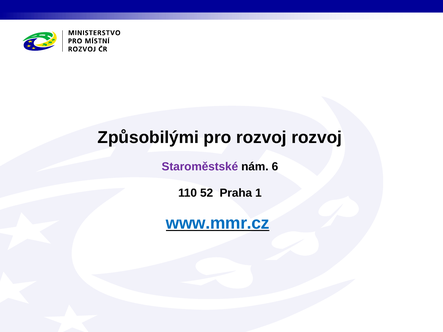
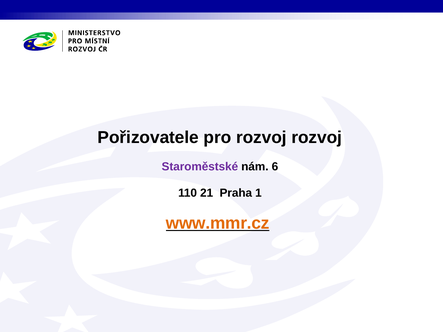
Způsobilými: Způsobilými -> Pořizovatele
52: 52 -> 21
www.mmr.cz colour: blue -> orange
